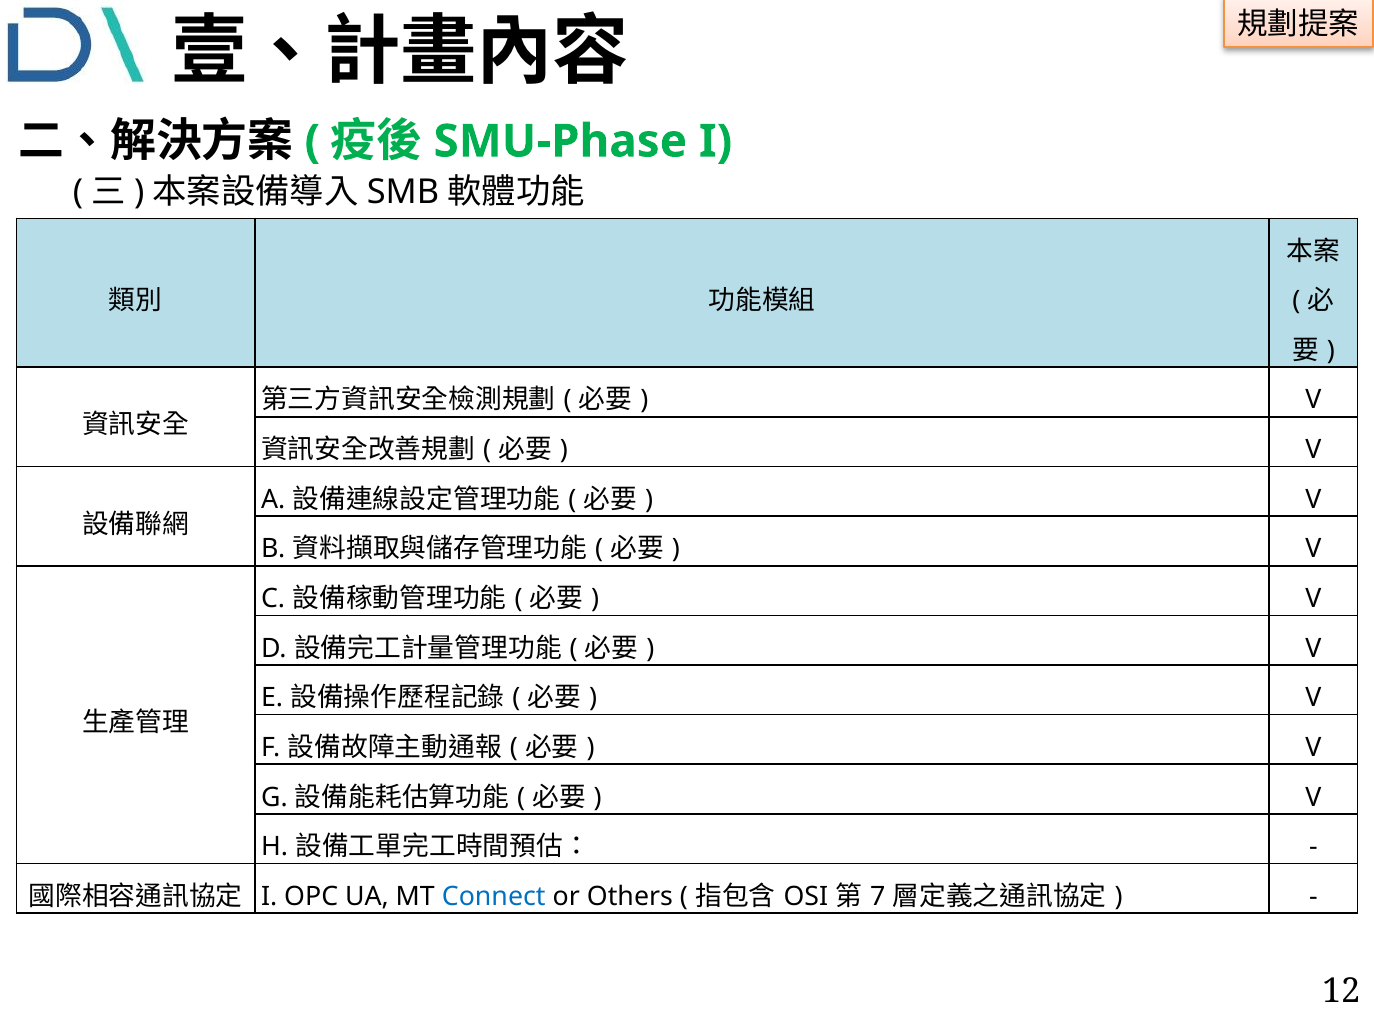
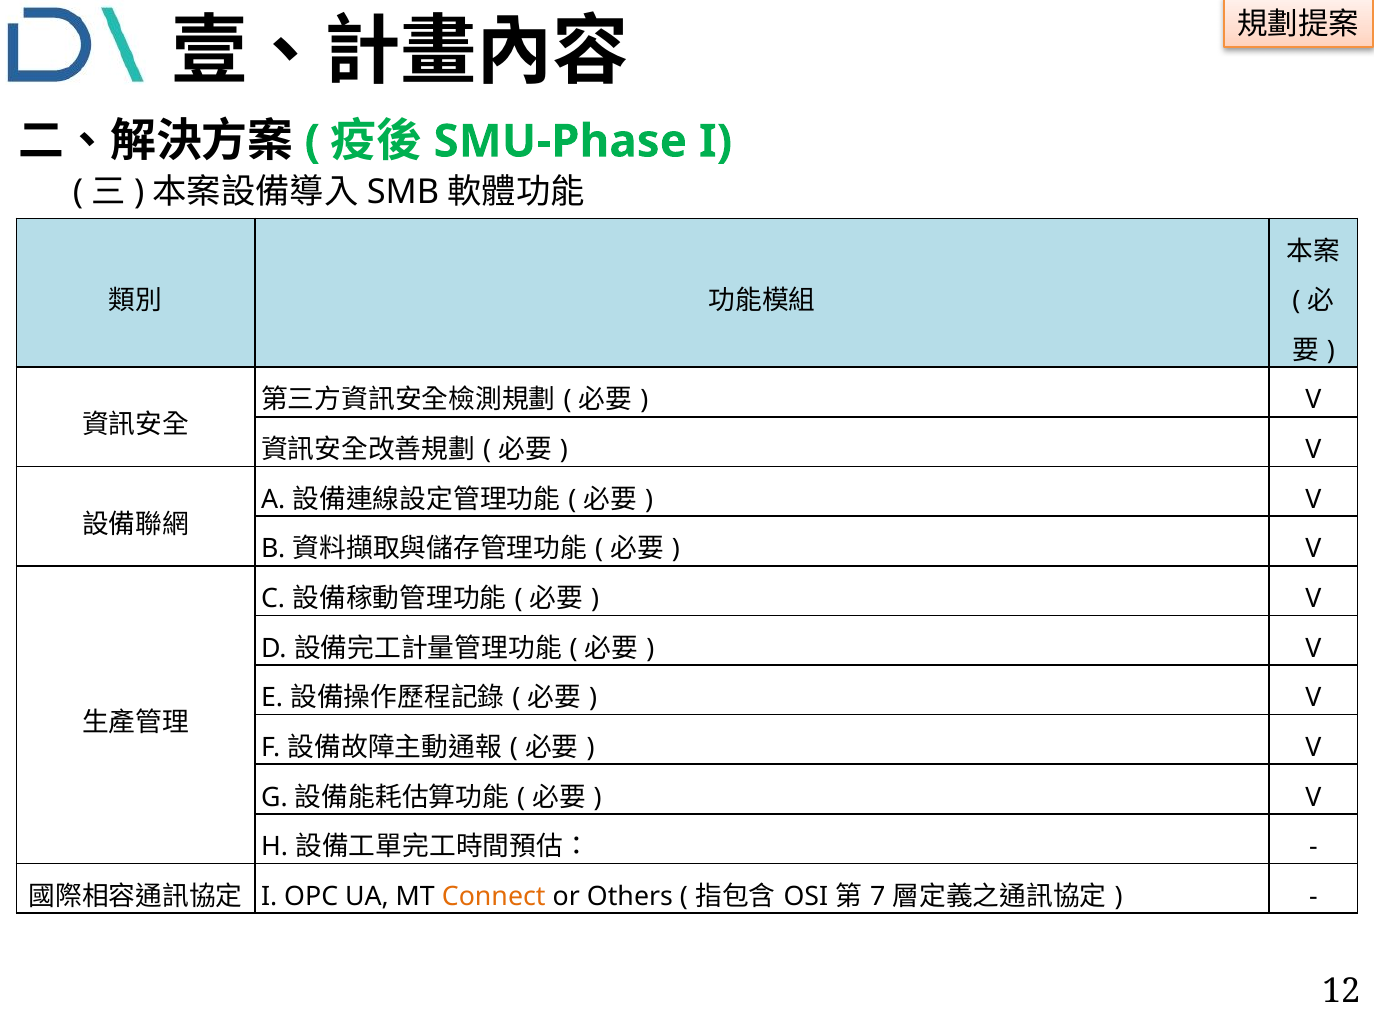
Connect colour: blue -> orange
